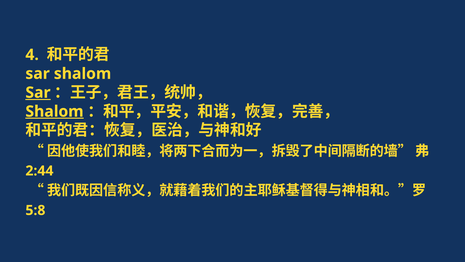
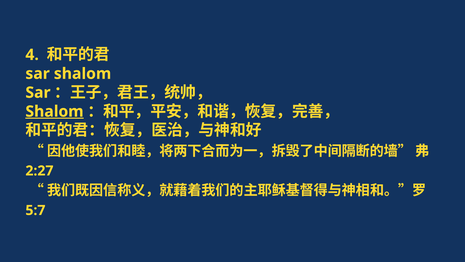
Sar at (38, 92) underline: present -> none
2:44: 2:44 -> 2:27
5:8: 5:8 -> 5:7
